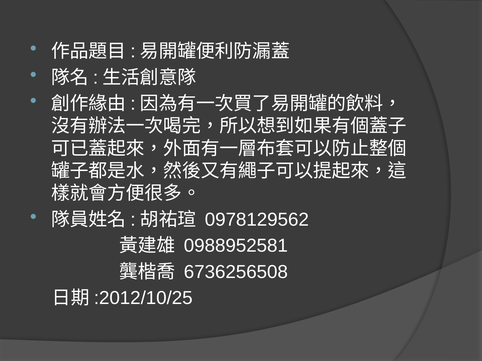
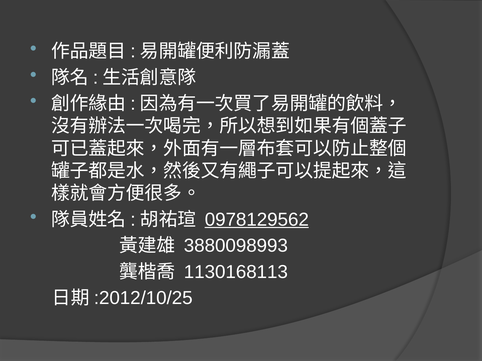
0978129562 underline: none -> present
0988952581: 0988952581 -> 3880098993
6736256508: 6736256508 -> 1130168113
